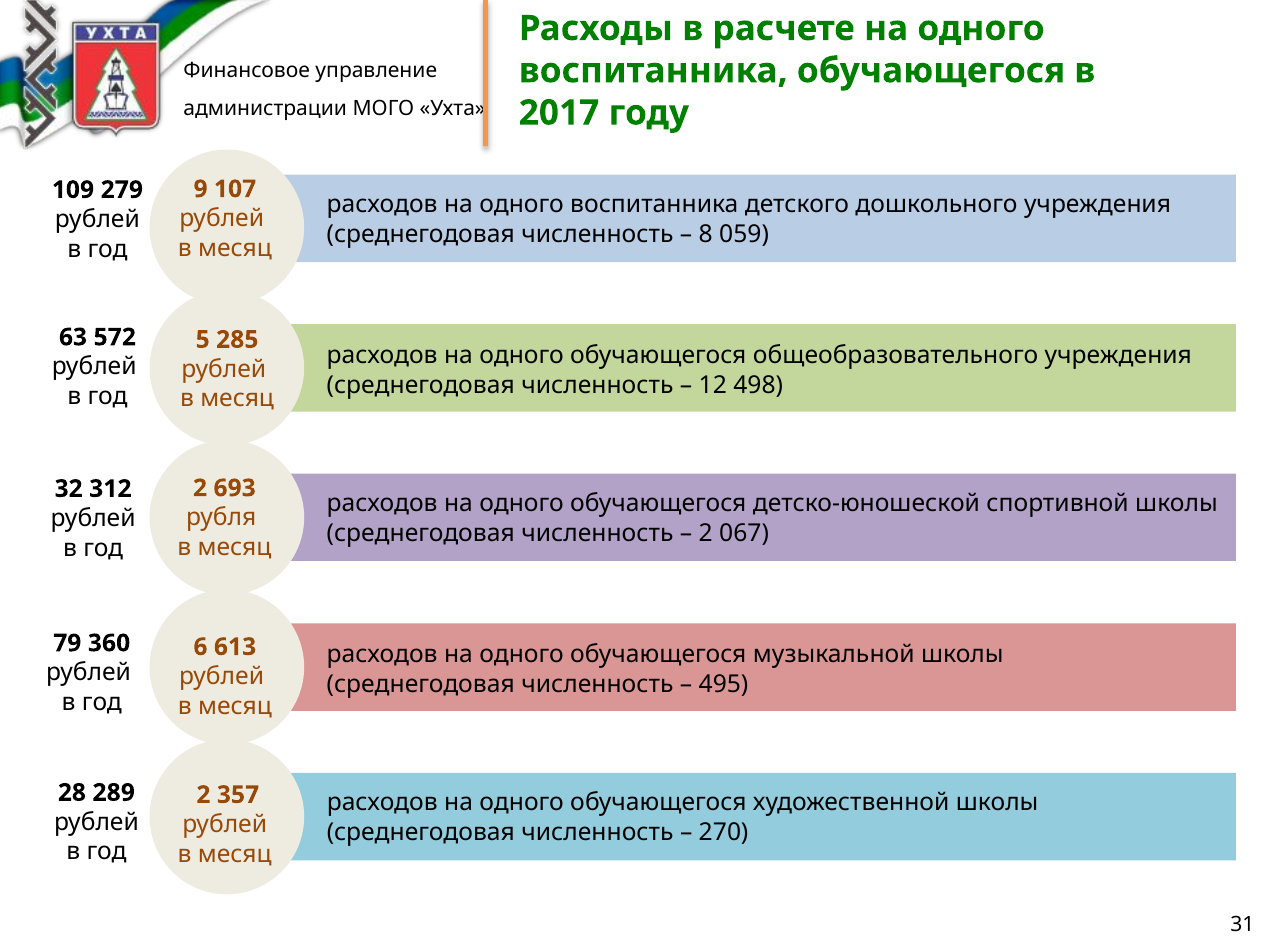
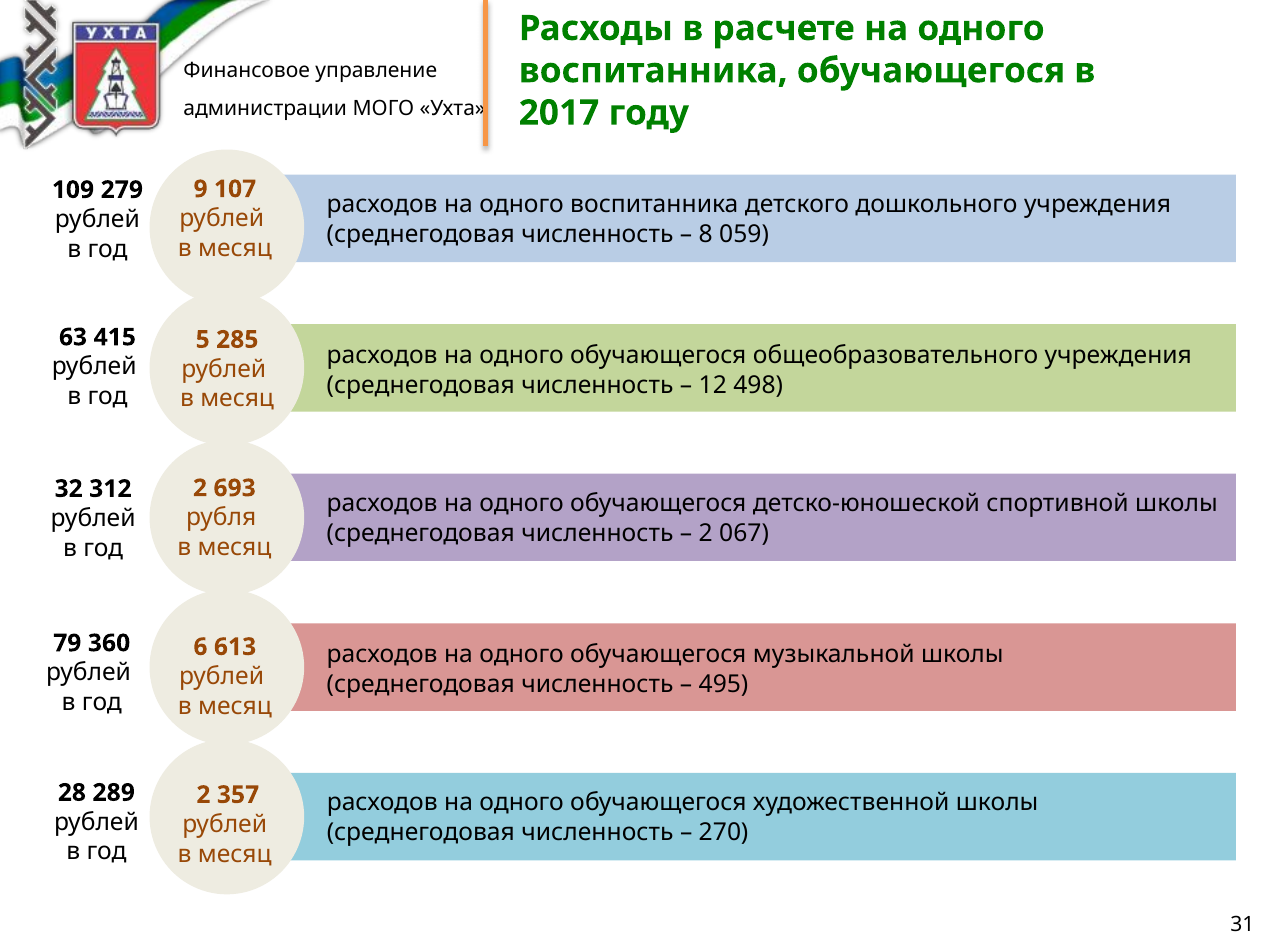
572: 572 -> 415
